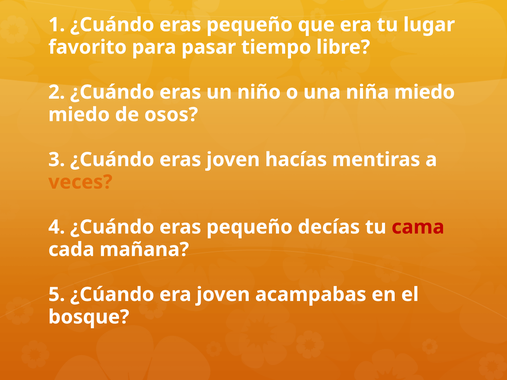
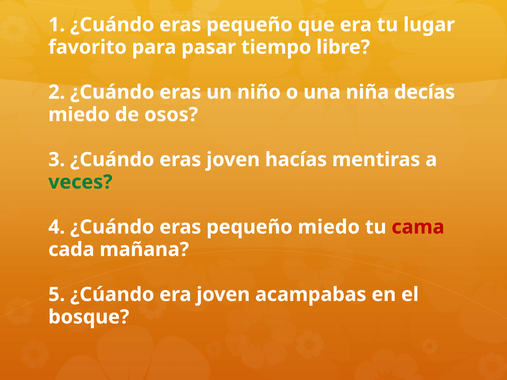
niña miedo: miedo -> decías
veces colour: orange -> green
pequeño decías: decías -> miedo
